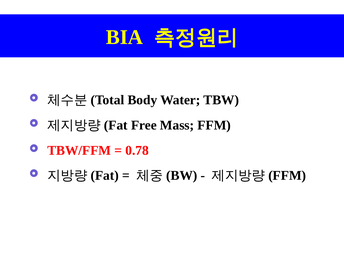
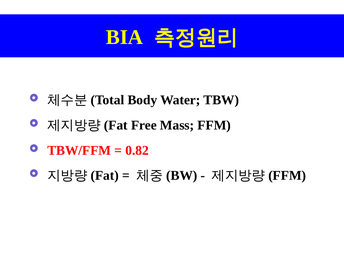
0.78: 0.78 -> 0.82
